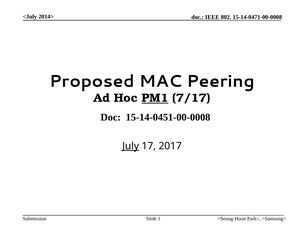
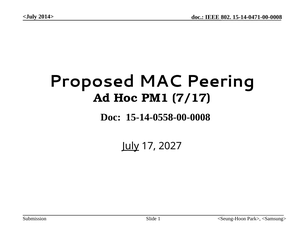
PM1 underline: present -> none
15-14-0451-00-0008: 15-14-0451-00-0008 -> 15-14-0558-00-0008
2017: 2017 -> 2027
